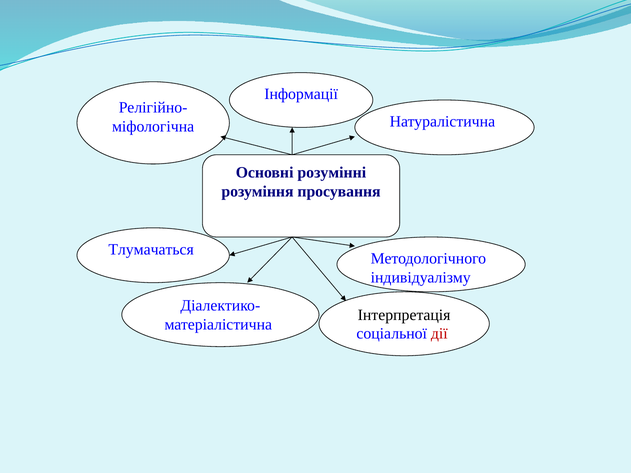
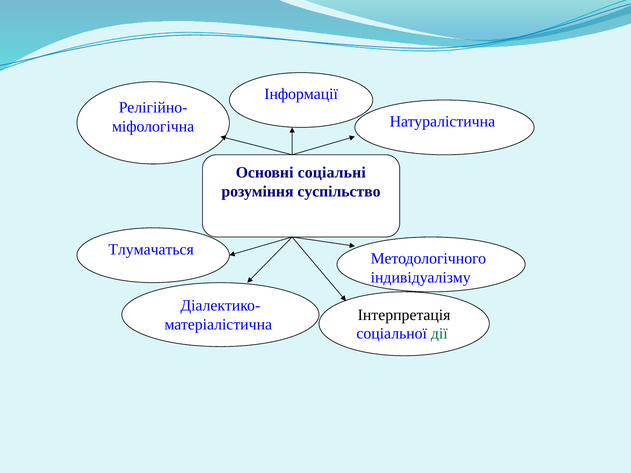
розумінні: розумінні -> соціальні
просування: просування -> суспільство
дії colour: red -> green
